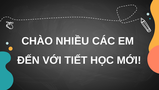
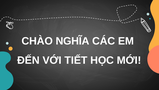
NHIỀU: NHIỀU -> NGHĨA
